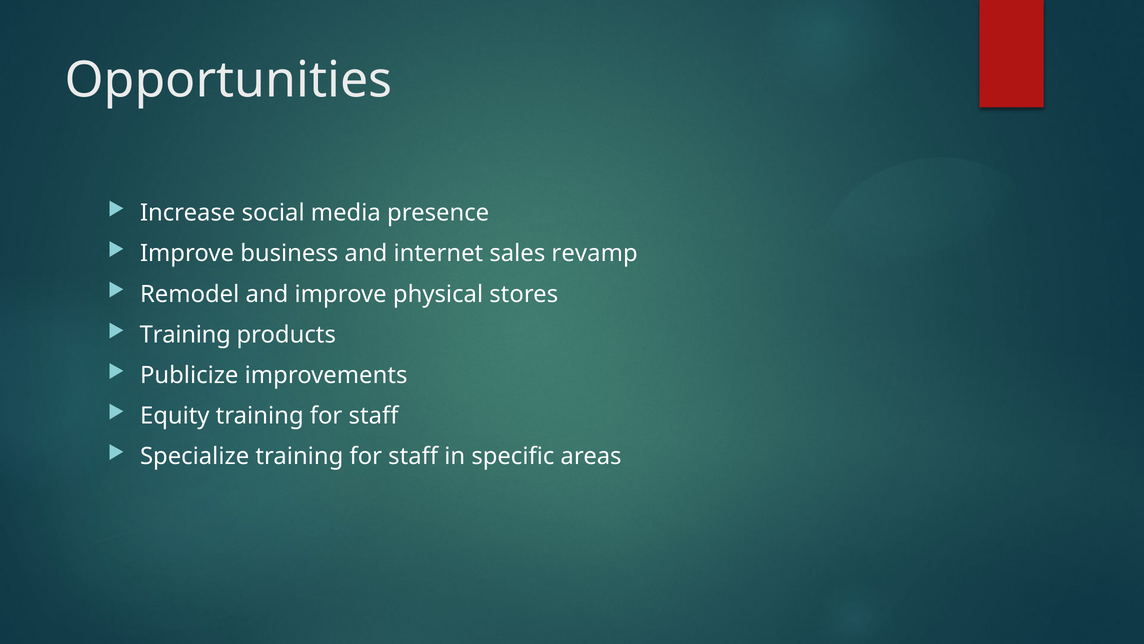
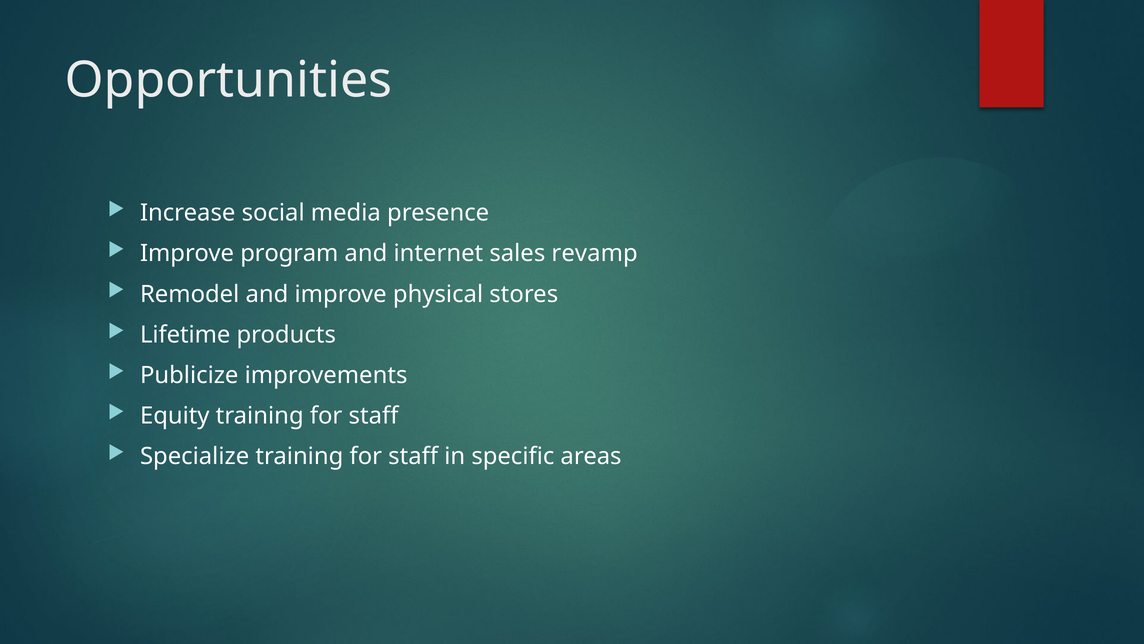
business: business -> program
Training at (185, 334): Training -> Lifetime
